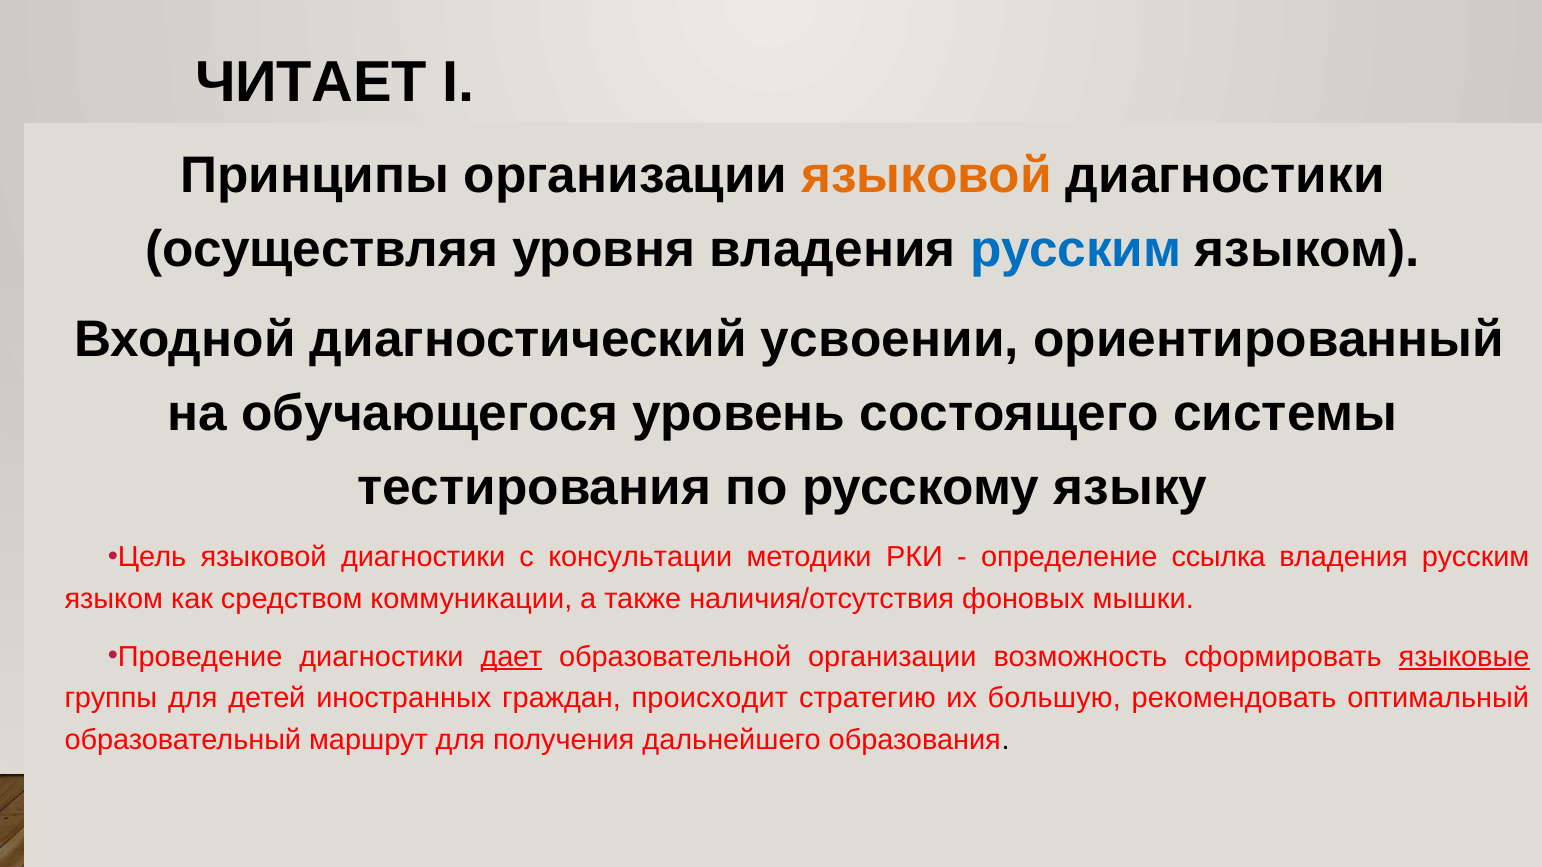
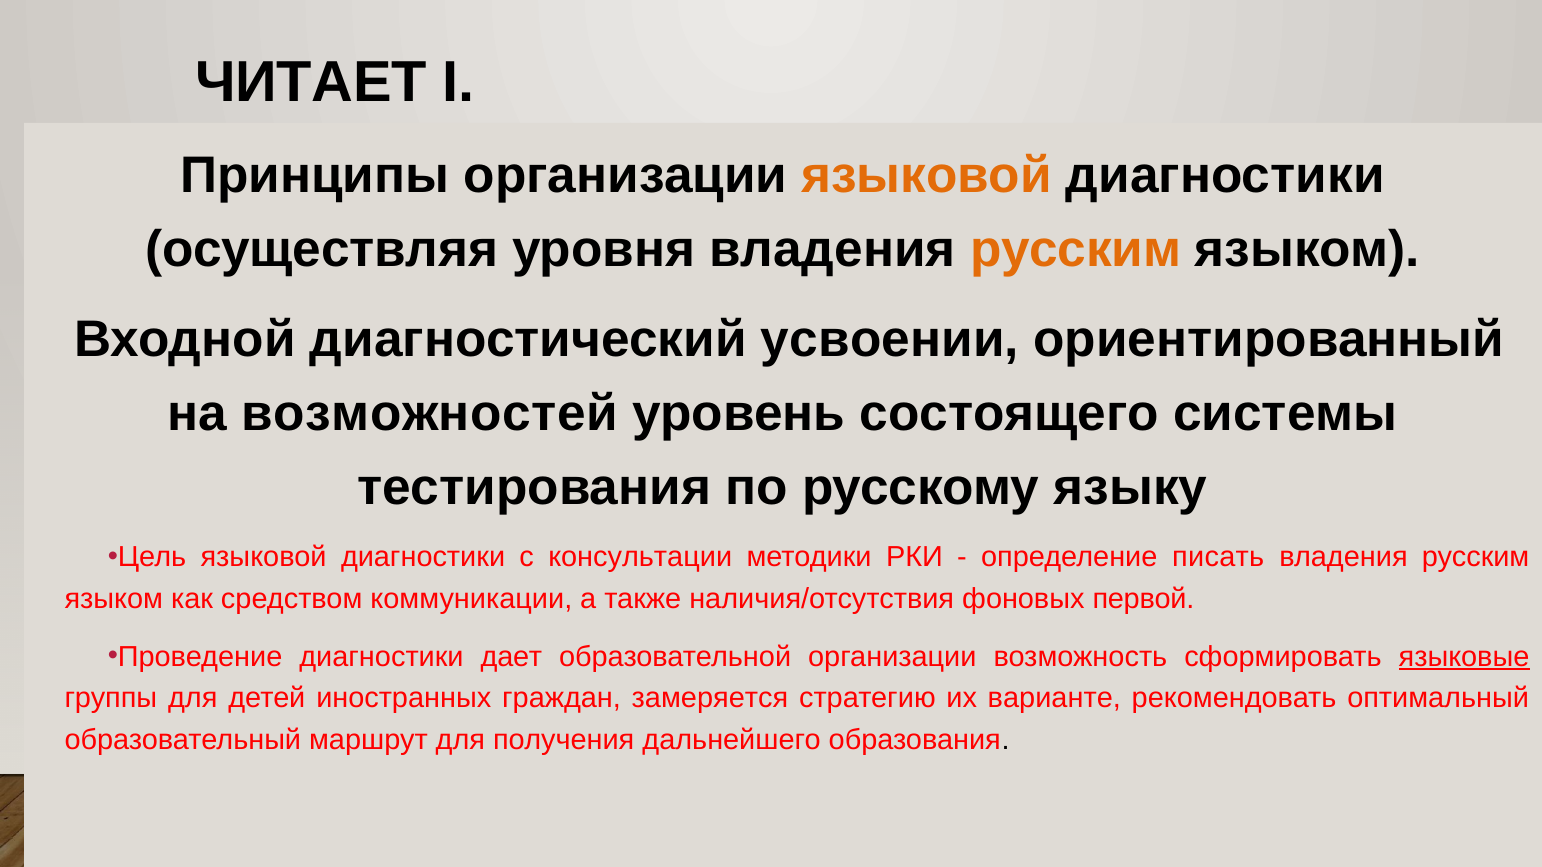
русским at (1076, 250) colour: blue -> orange
обучающегося: обучающегося -> возможностей
ссылка: ссылка -> писать
мышки: мышки -> первой
дает underline: present -> none
происходит: происходит -> замеряется
большую: большую -> варианте
